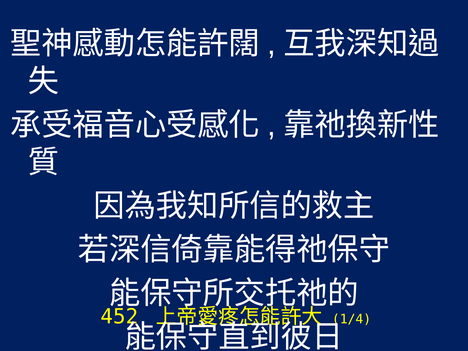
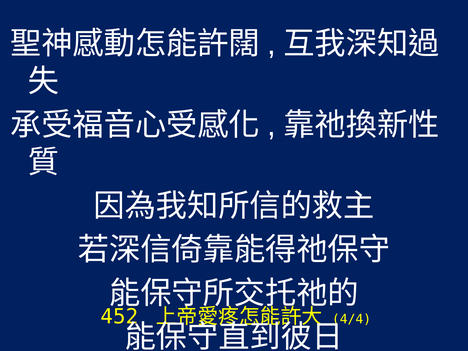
1/4: 1/4 -> 4/4
